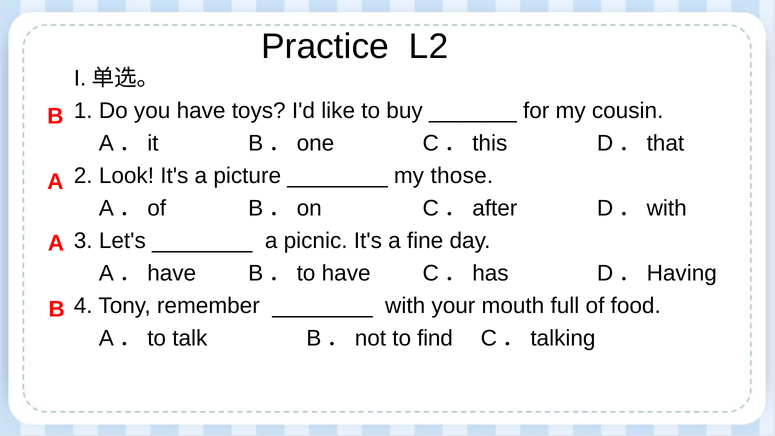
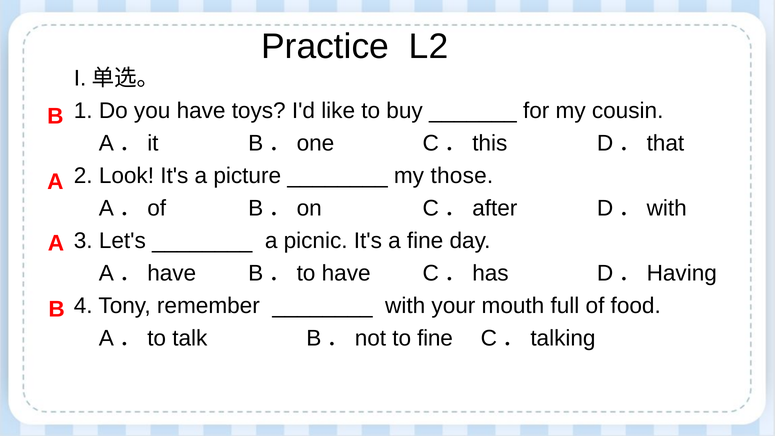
to find: find -> fine
